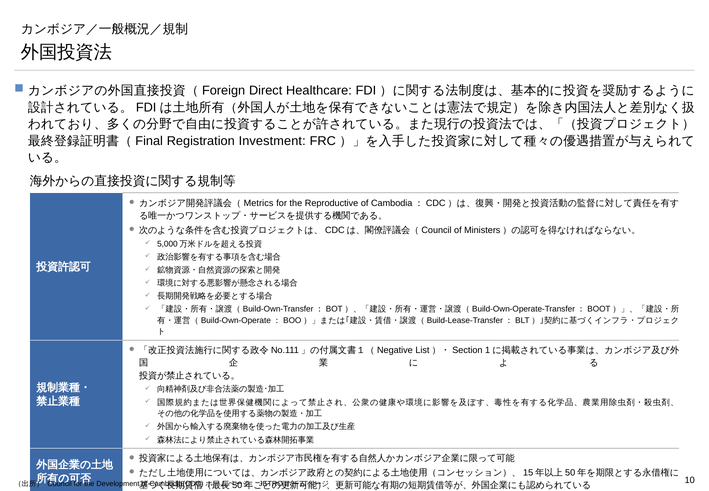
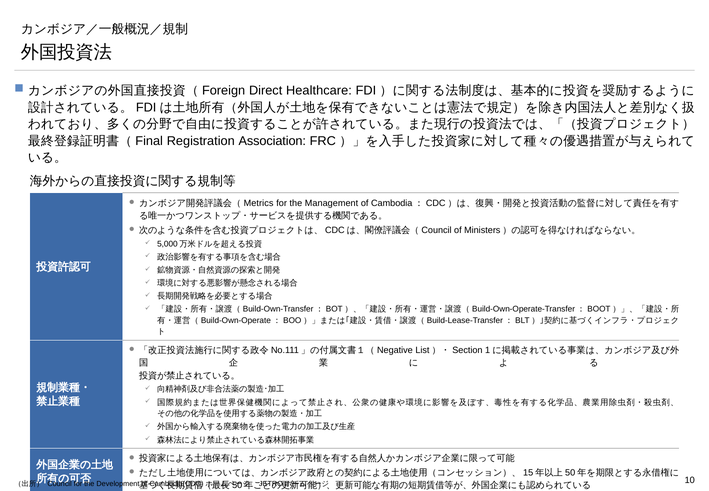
Investment: Investment -> Association
Reproductive: Reproductive -> Management
